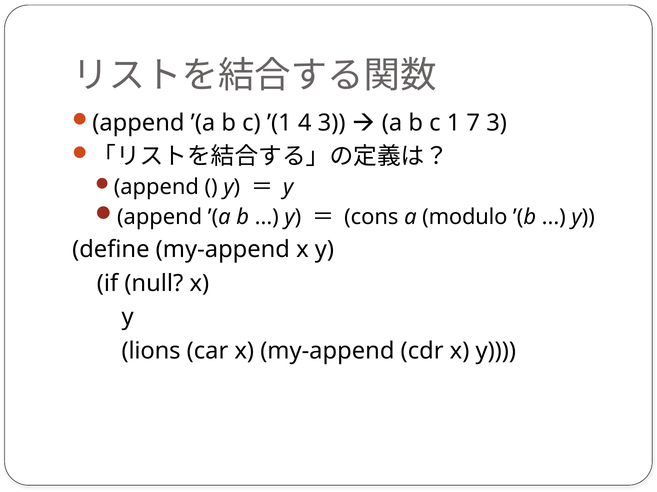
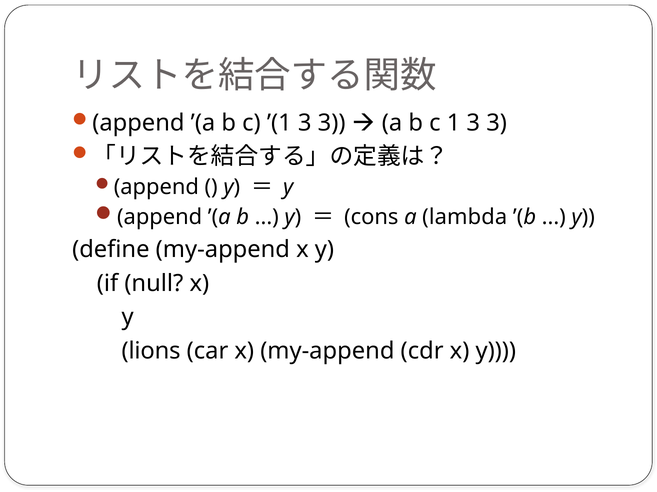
’(1 4: 4 -> 3
1 7: 7 -> 3
modulo: modulo -> lambda
